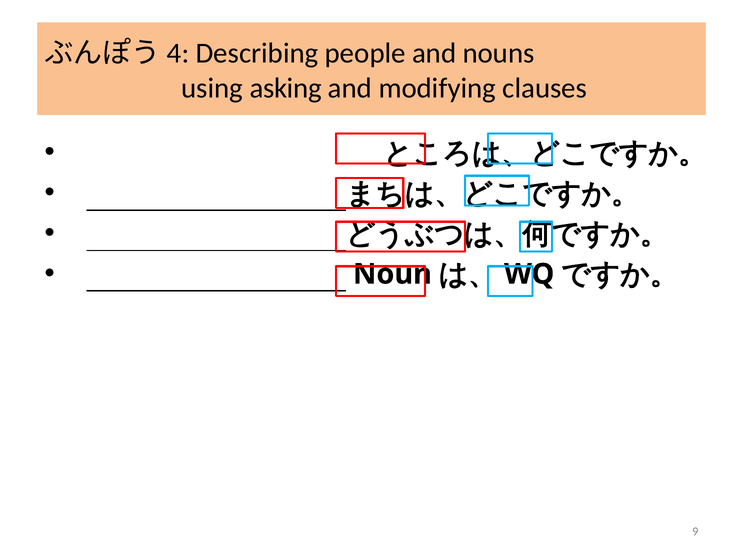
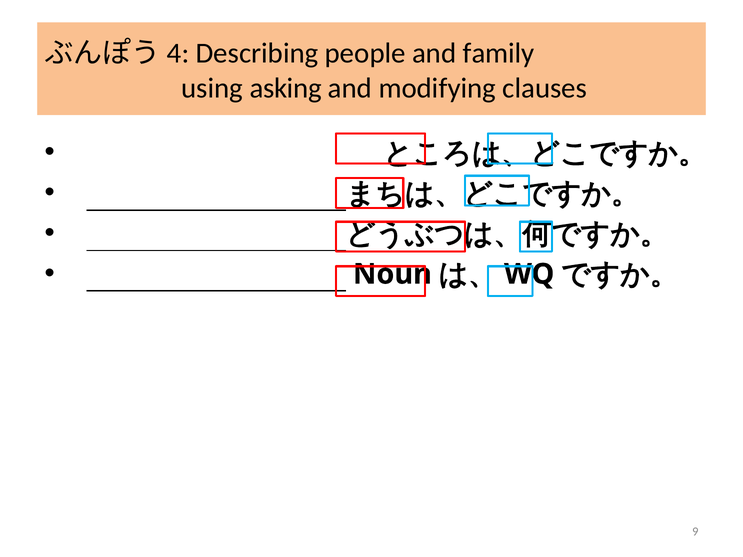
nouns: nouns -> family
